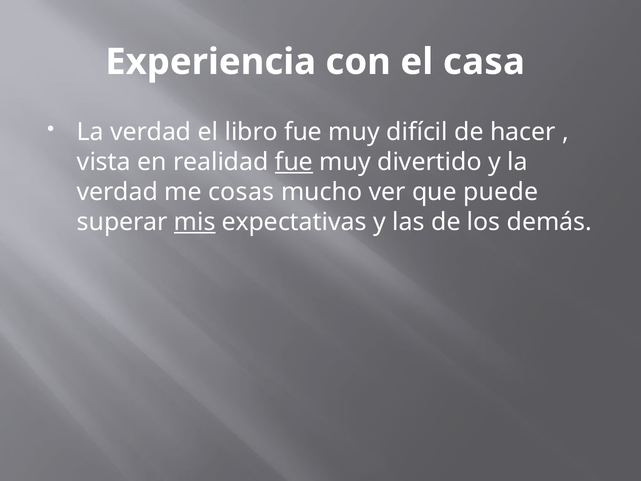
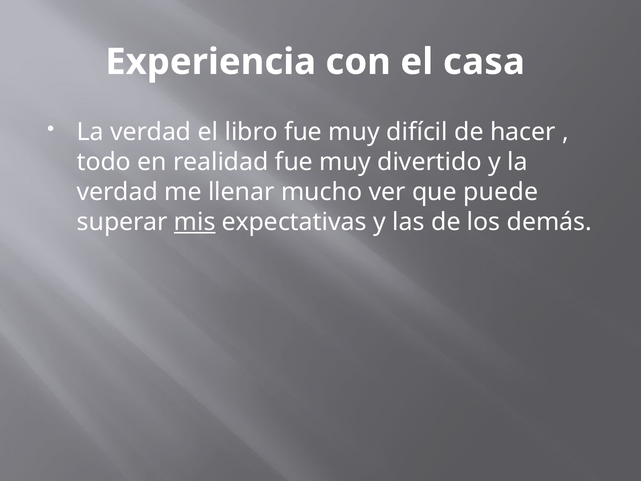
vista: vista -> todo
fue at (294, 162) underline: present -> none
cosas: cosas -> llenar
